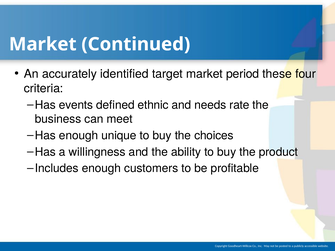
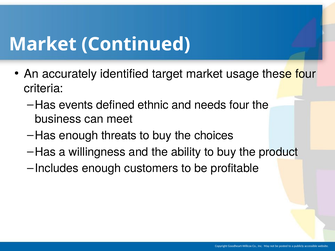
period: period -> usage
needs rate: rate -> four
unique: unique -> threats
